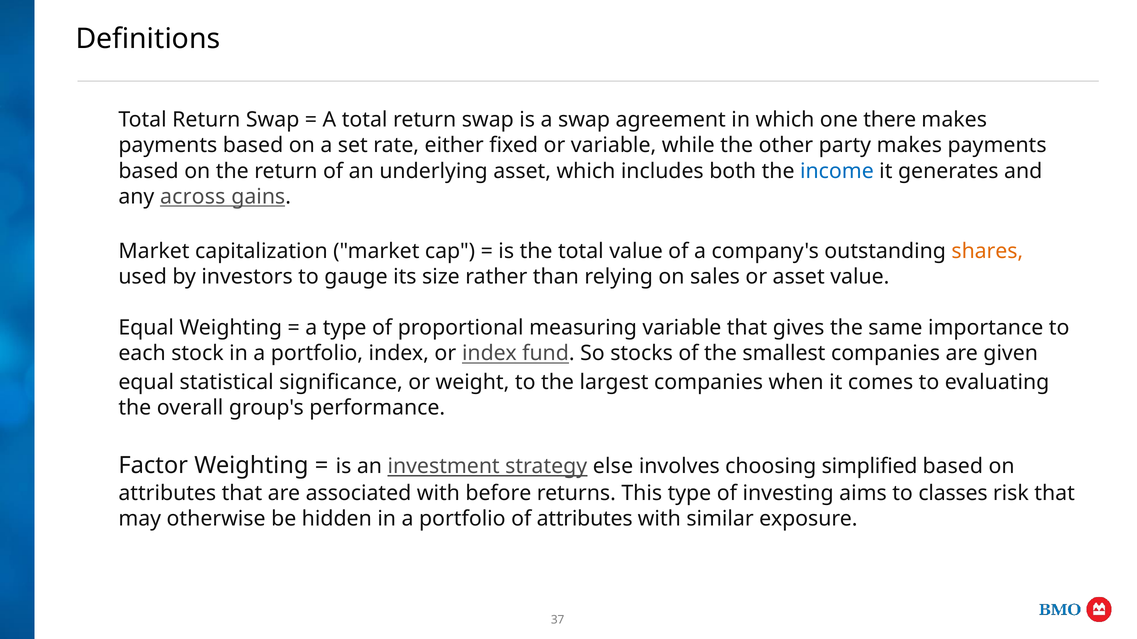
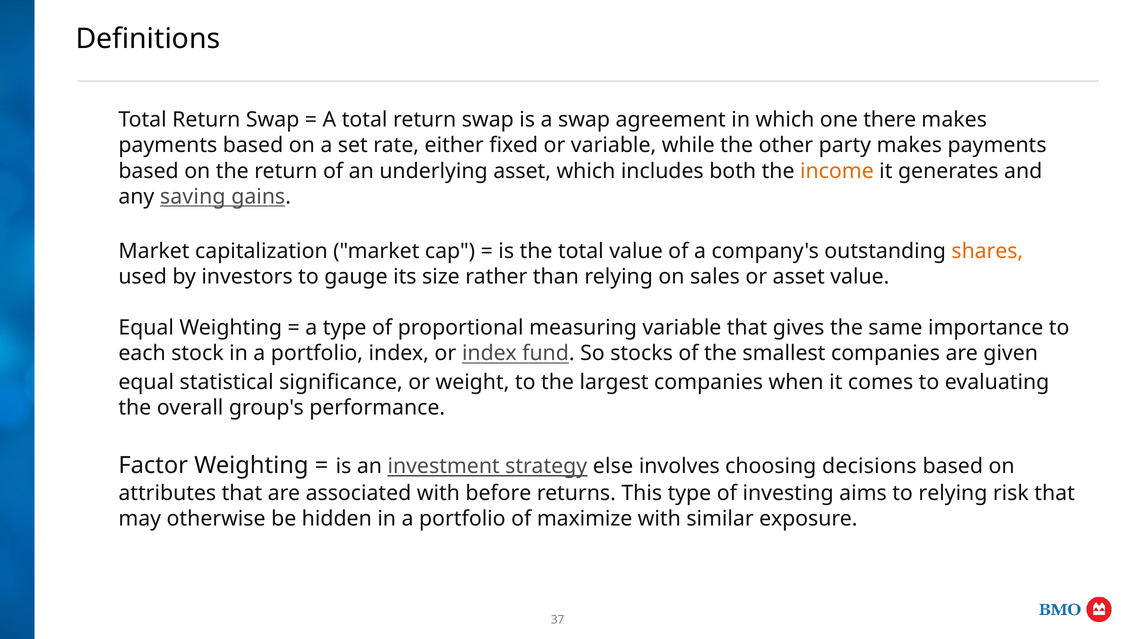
income colour: blue -> orange
across: across -> saving
simplified: simplified -> decisions
to classes: classes -> relying
of attributes: attributes -> maximize
